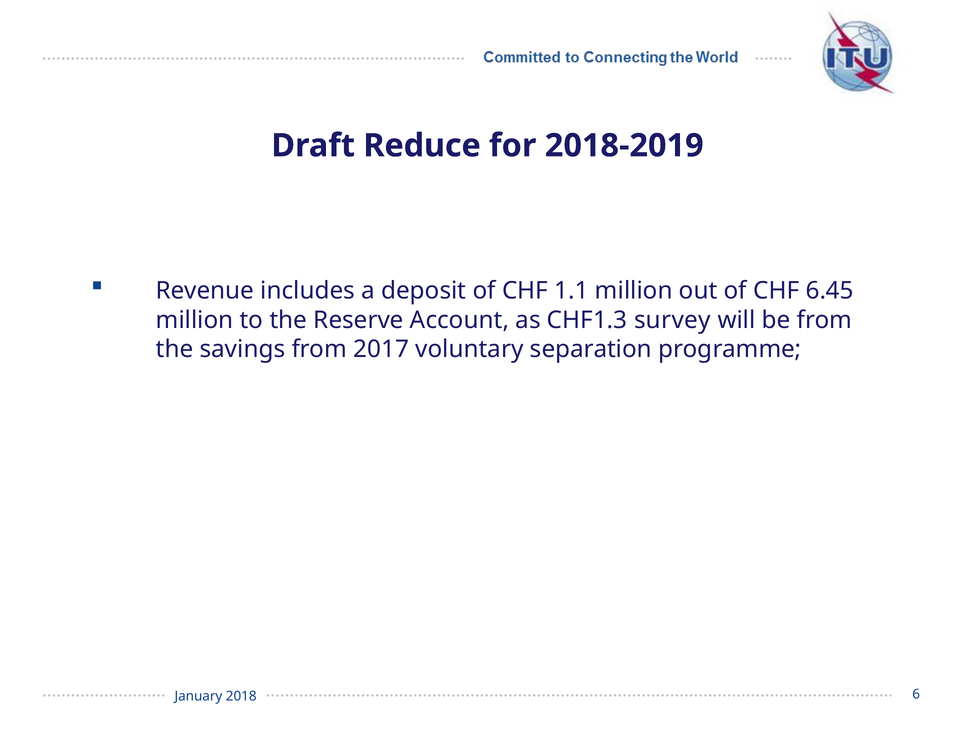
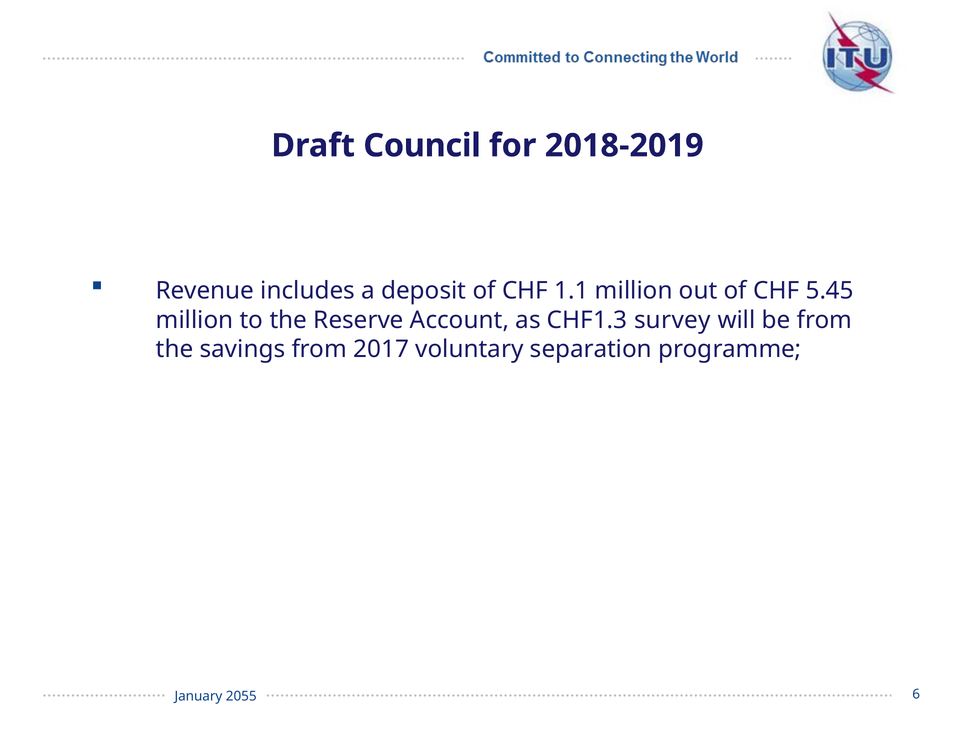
Reduce: Reduce -> Council
6.45: 6.45 -> 5.45
2018: 2018 -> 2055
